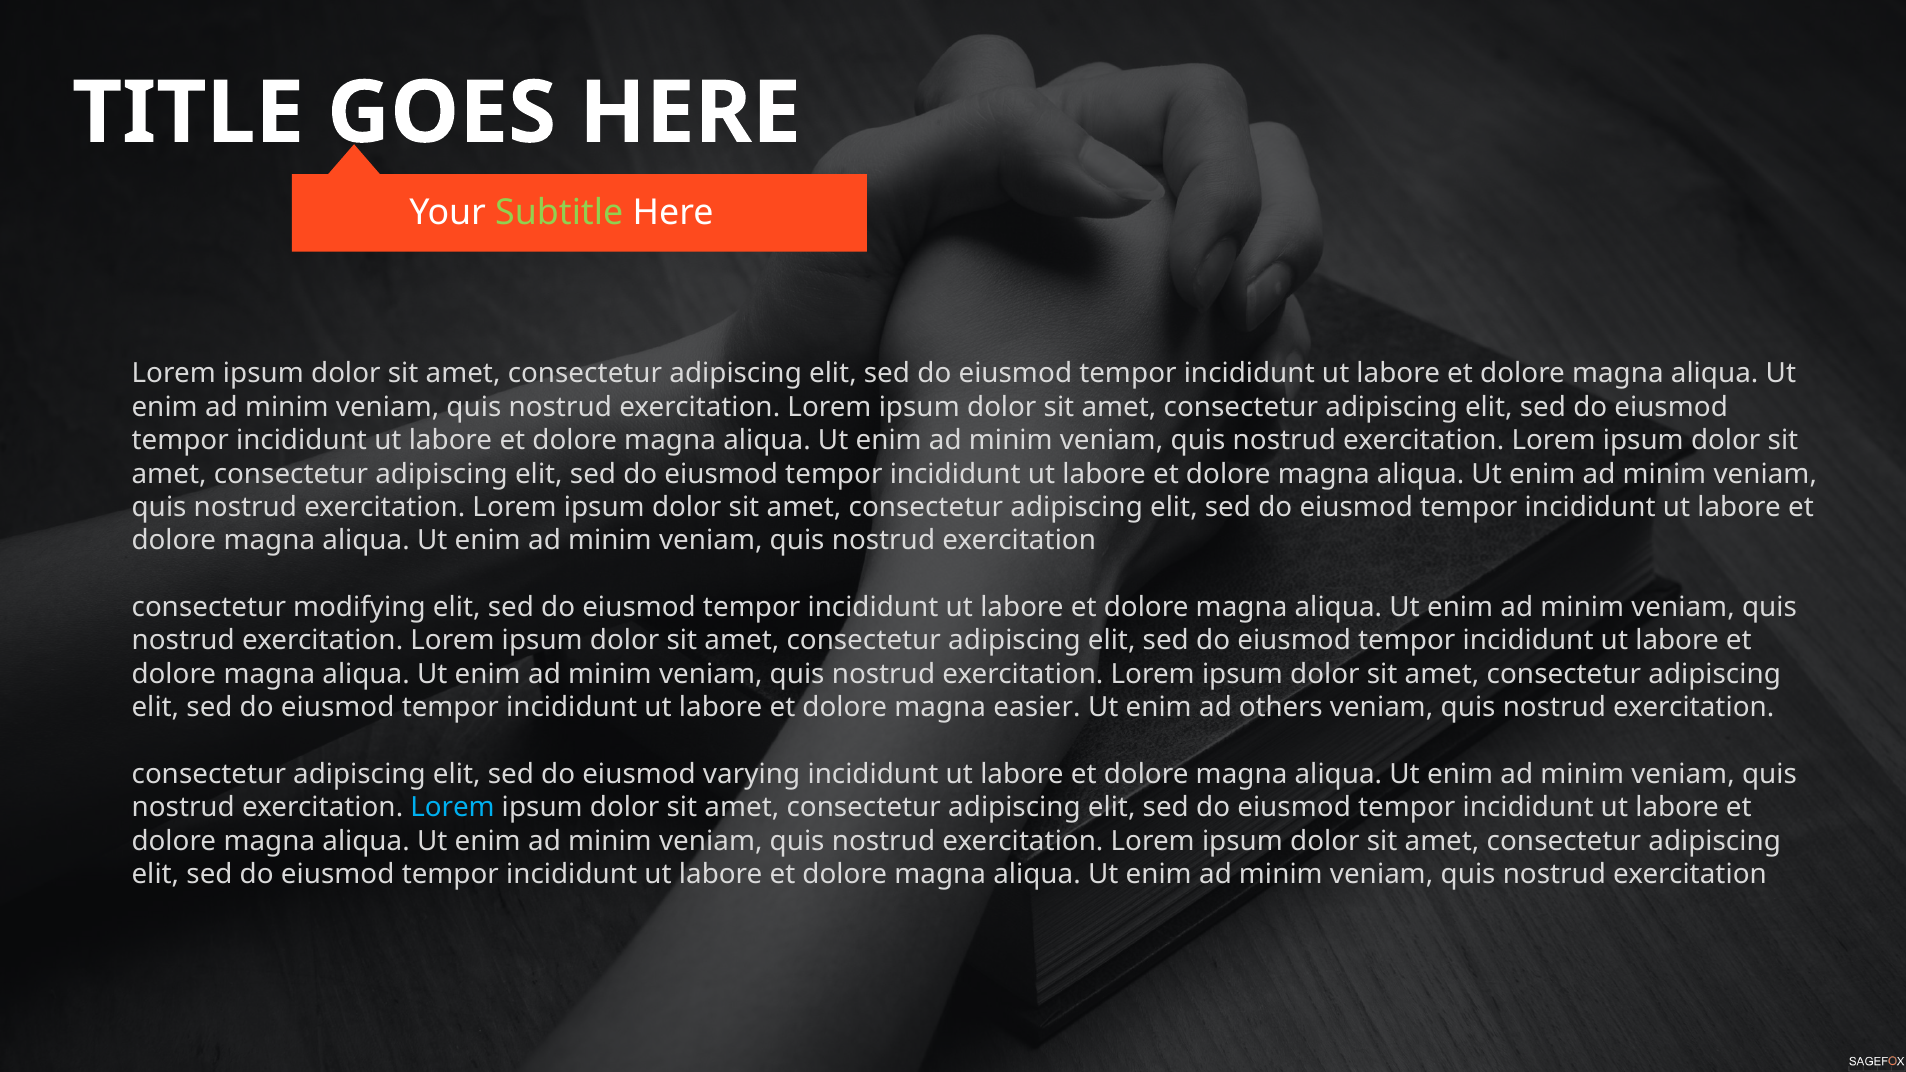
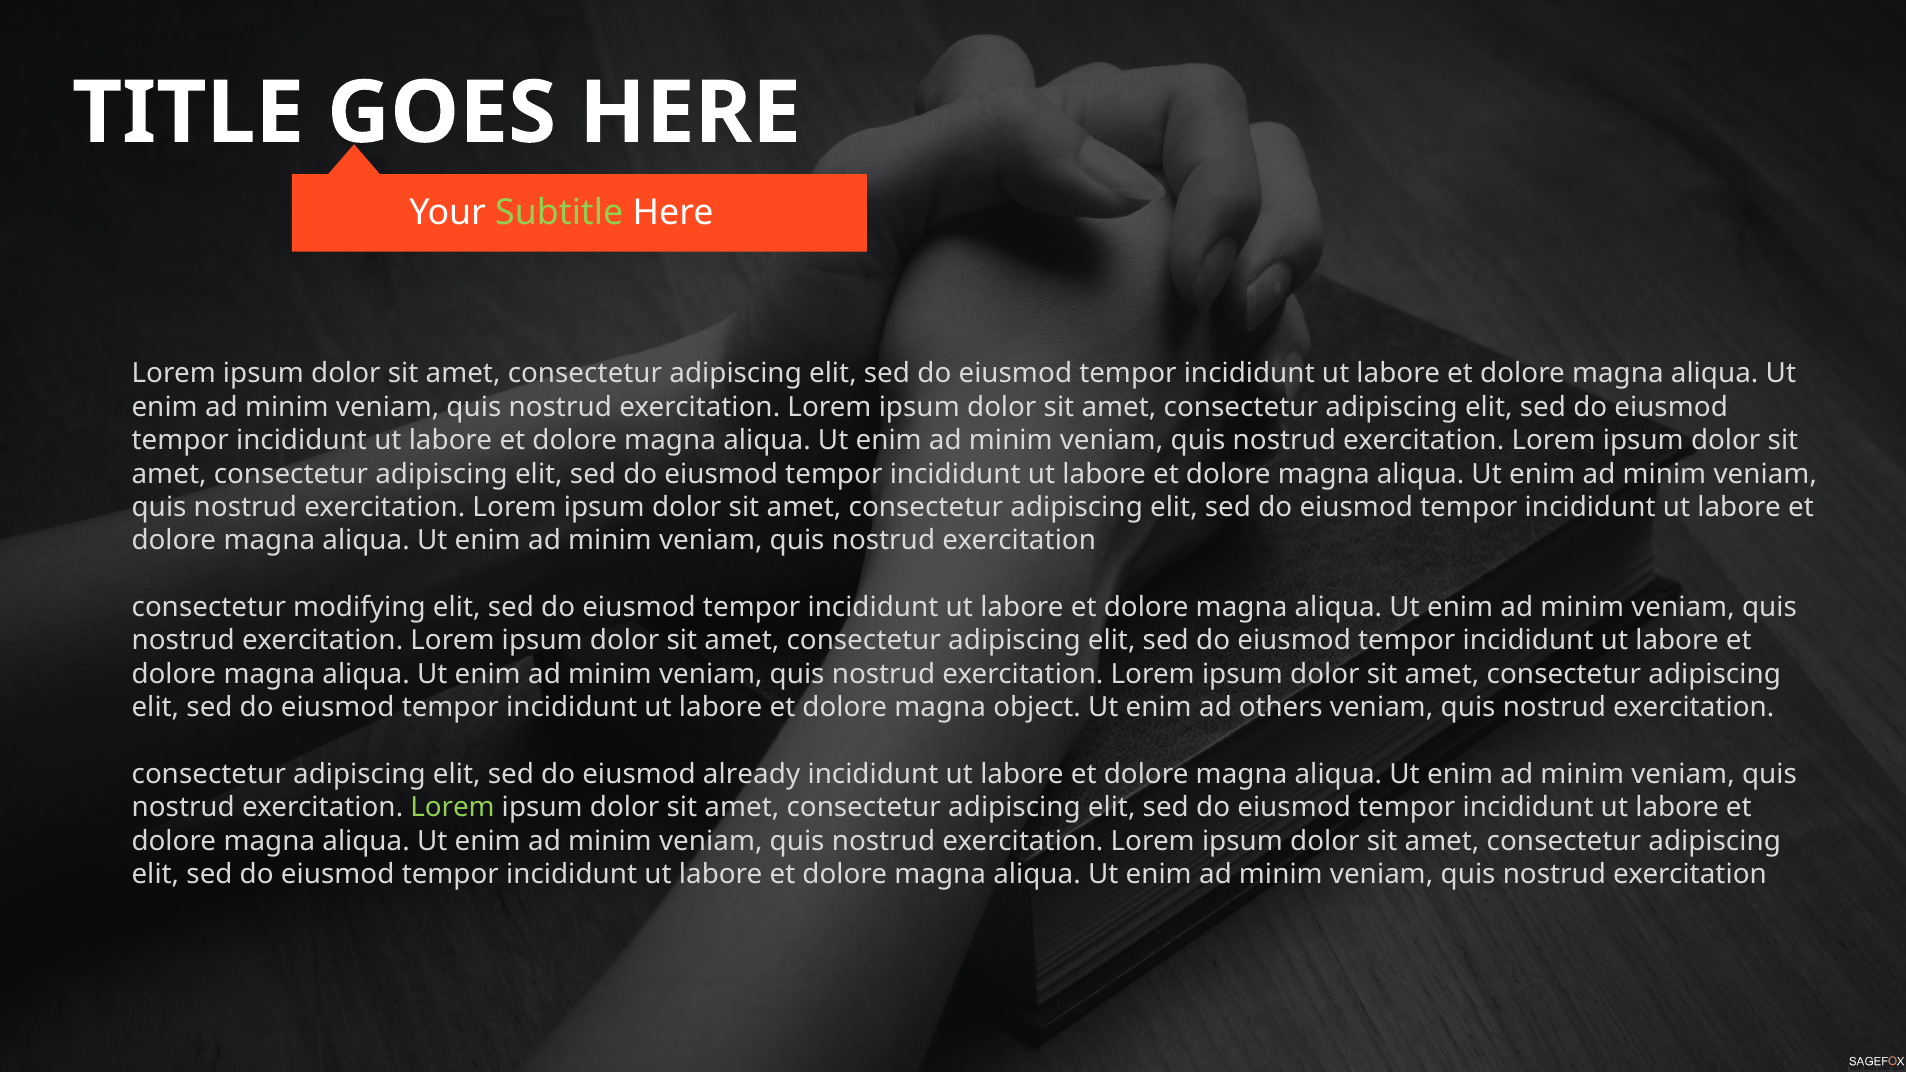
easier: easier -> object
varying: varying -> already
Lorem at (453, 808) colour: light blue -> light green
